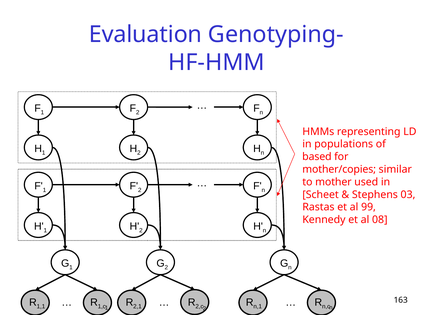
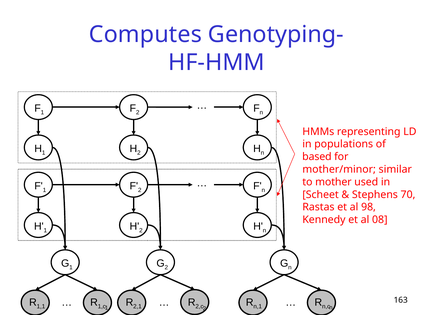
Evaluation: Evaluation -> Computes
mother/copies: mother/copies -> mother/minor
03: 03 -> 70
99: 99 -> 98
